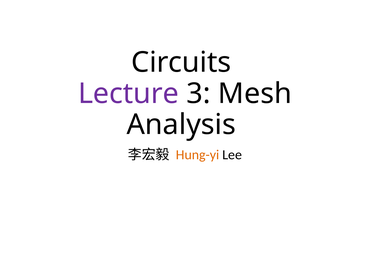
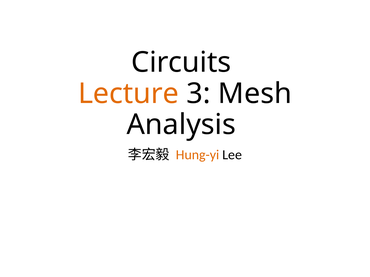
Lecture colour: purple -> orange
